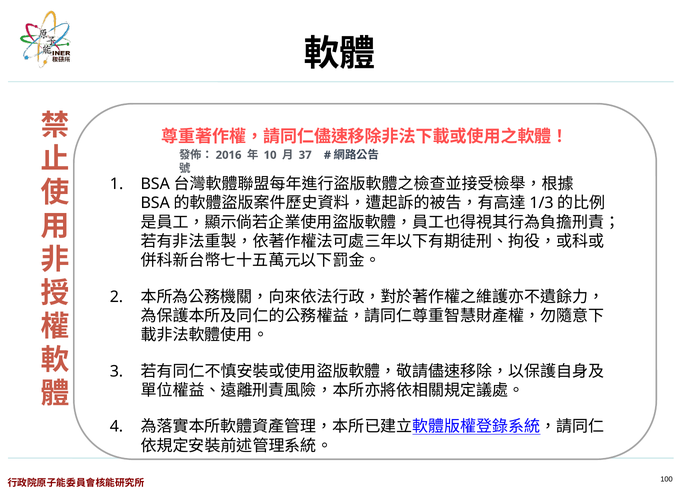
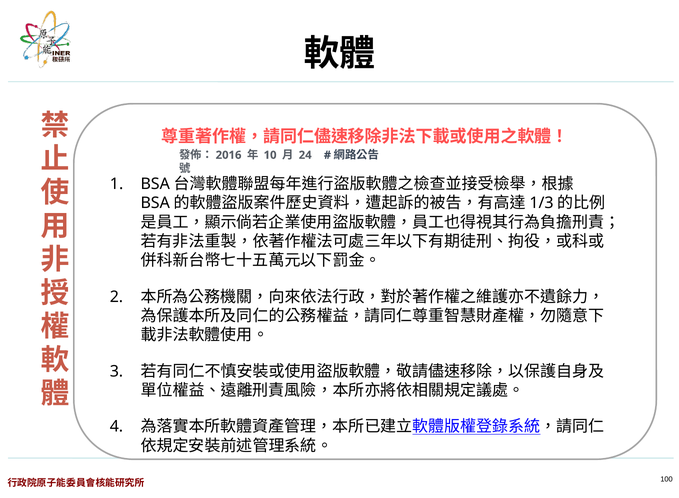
37: 37 -> 24
